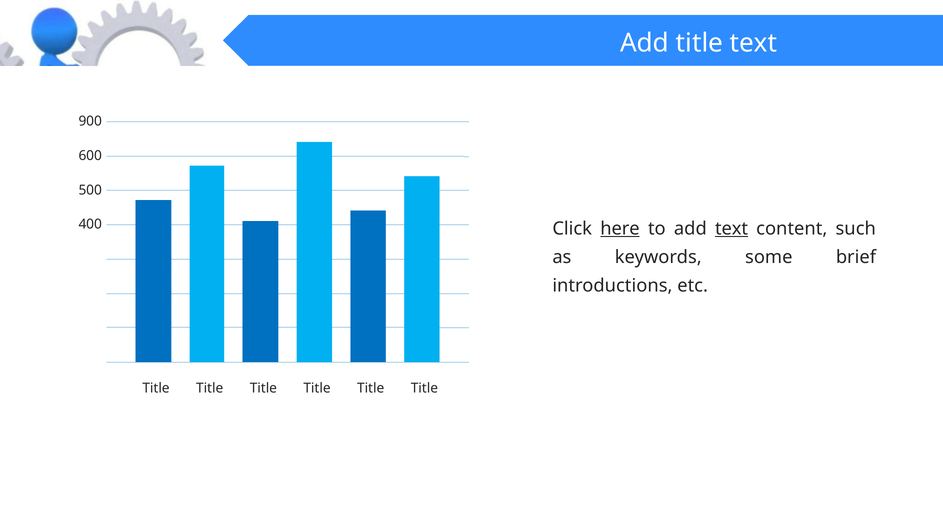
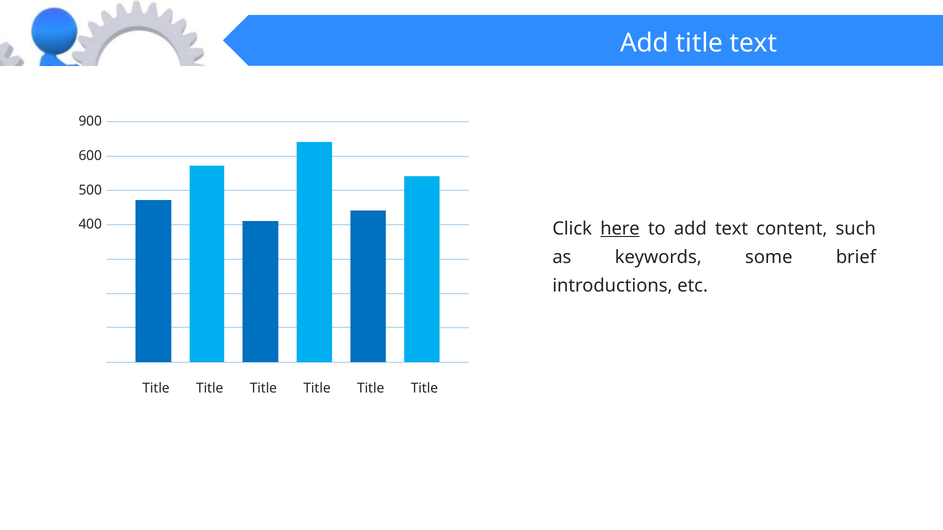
text at (732, 229) underline: present -> none
